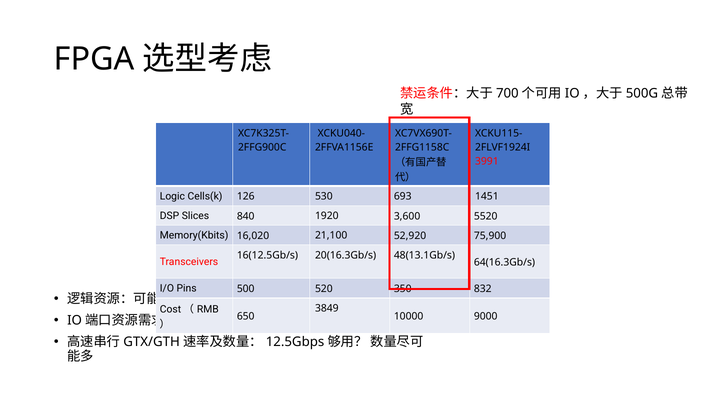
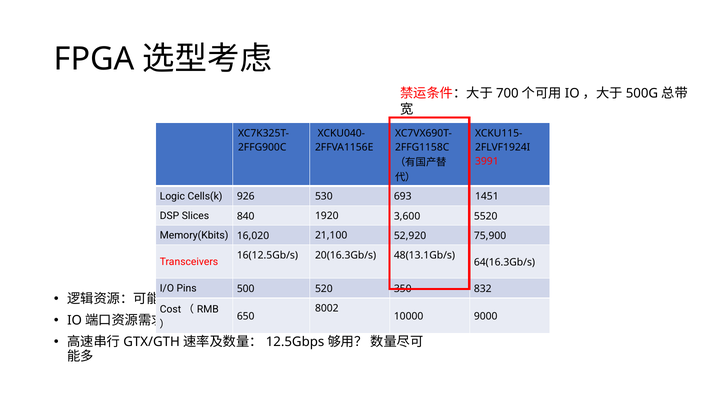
126: 126 -> 926
3849: 3849 -> 8002
